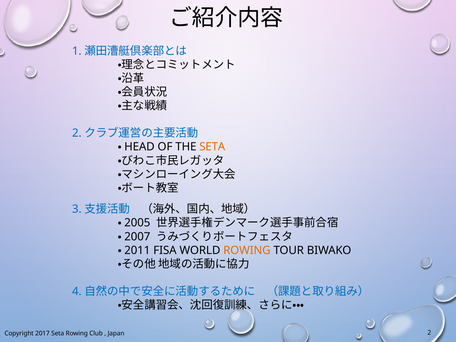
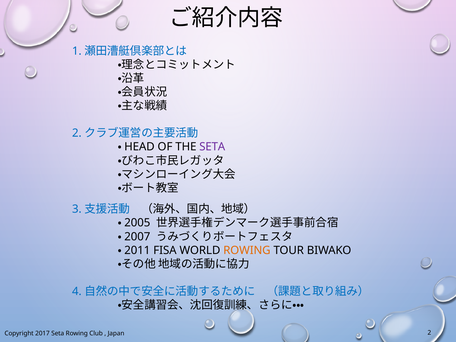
SETA at (212, 147) colour: orange -> purple
